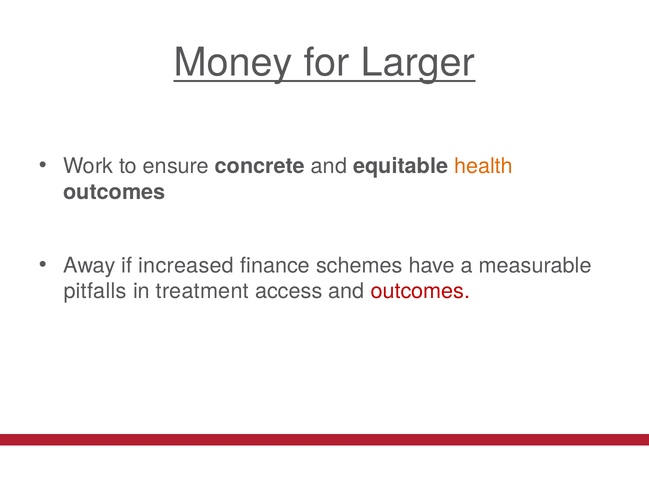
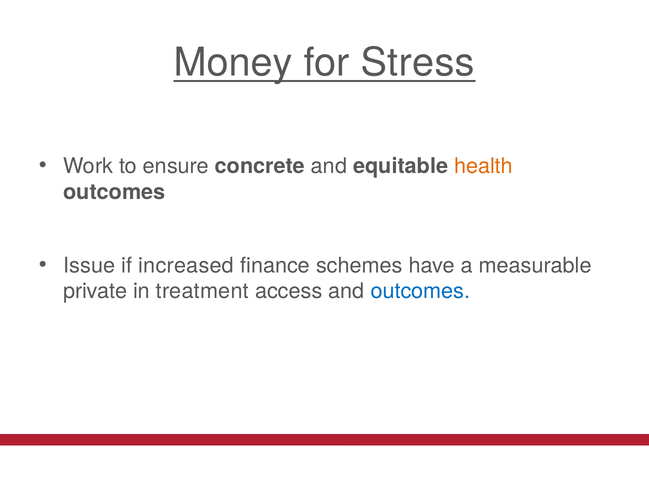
Larger: Larger -> Stress
Away: Away -> Issue
pitfalls: pitfalls -> private
outcomes at (420, 292) colour: red -> blue
